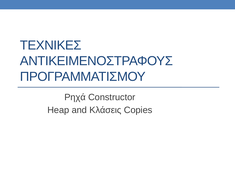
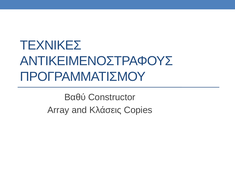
Ρηχά: Ρηχά -> Βαθύ
Heap: Heap -> Array
